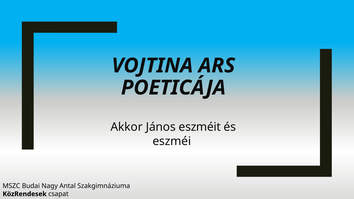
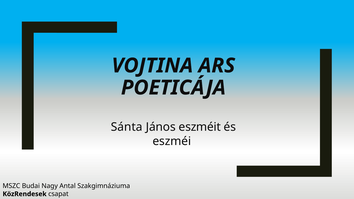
Akkor: Akkor -> Sánta
